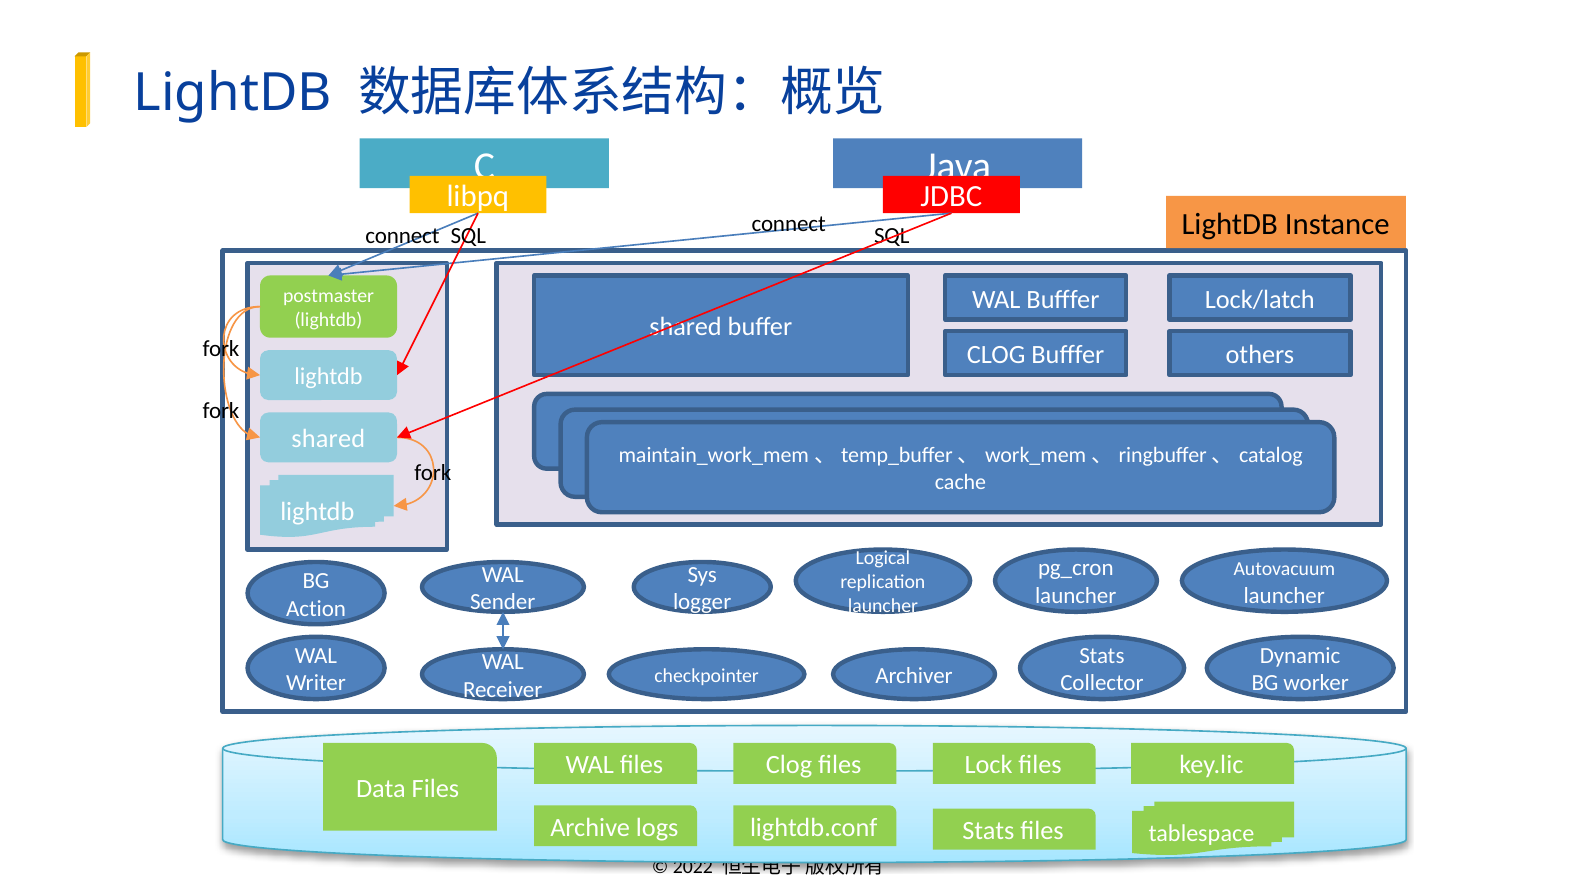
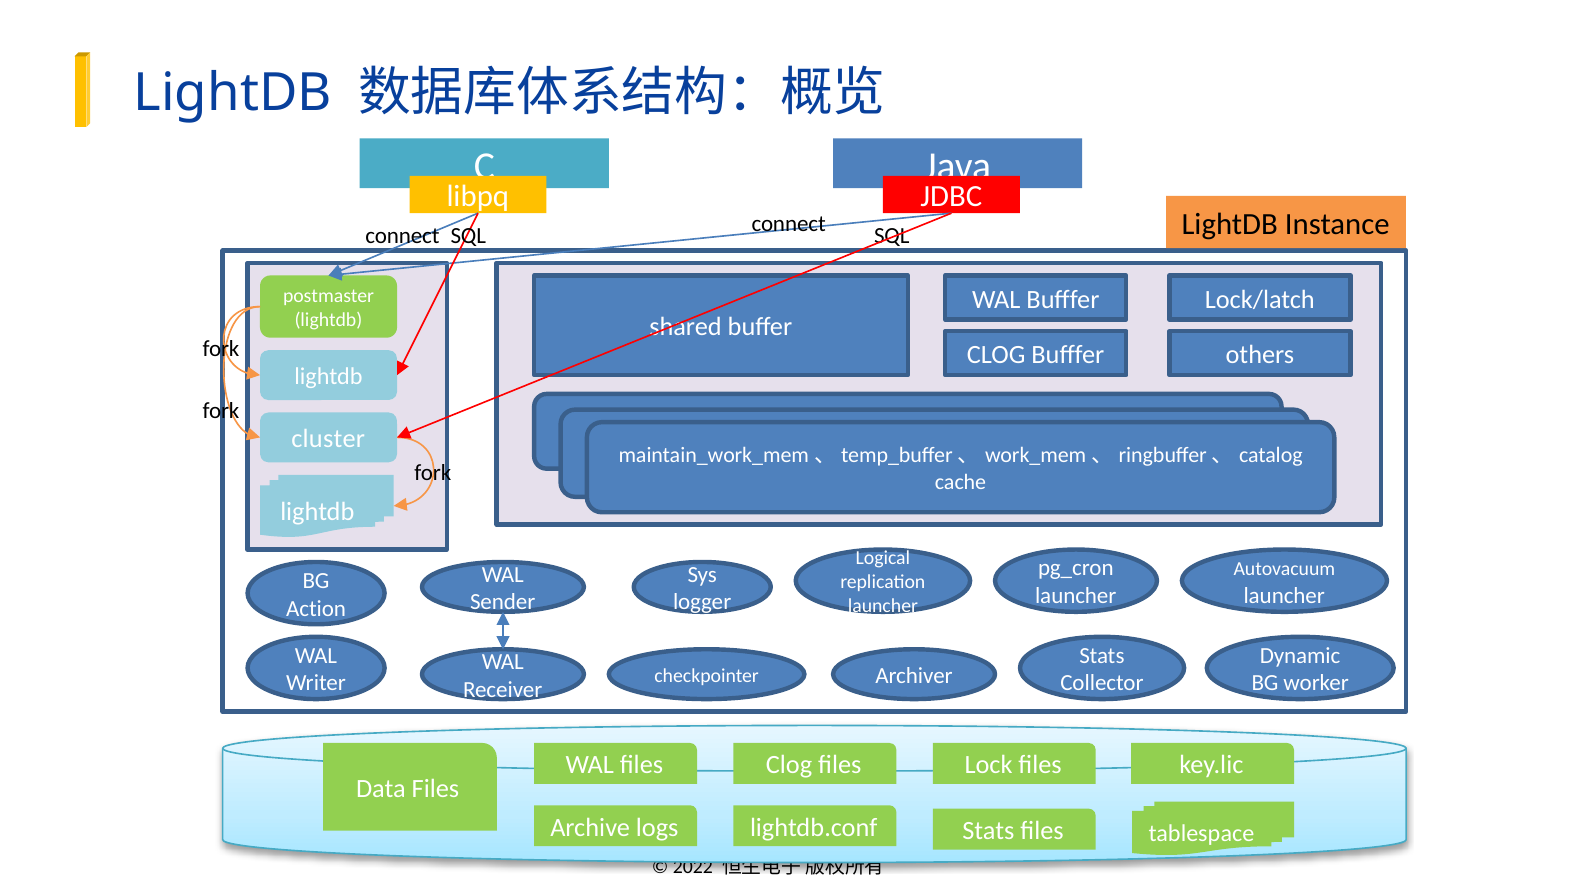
shared at (328, 439): shared -> cluster
